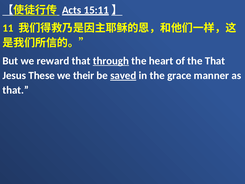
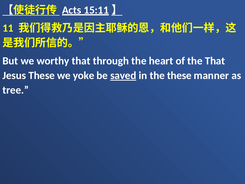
reward: reward -> worthy
through underline: present -> none
their: their -> yoke
the grace: grace -> these
that at (16, 90): that -> tree
